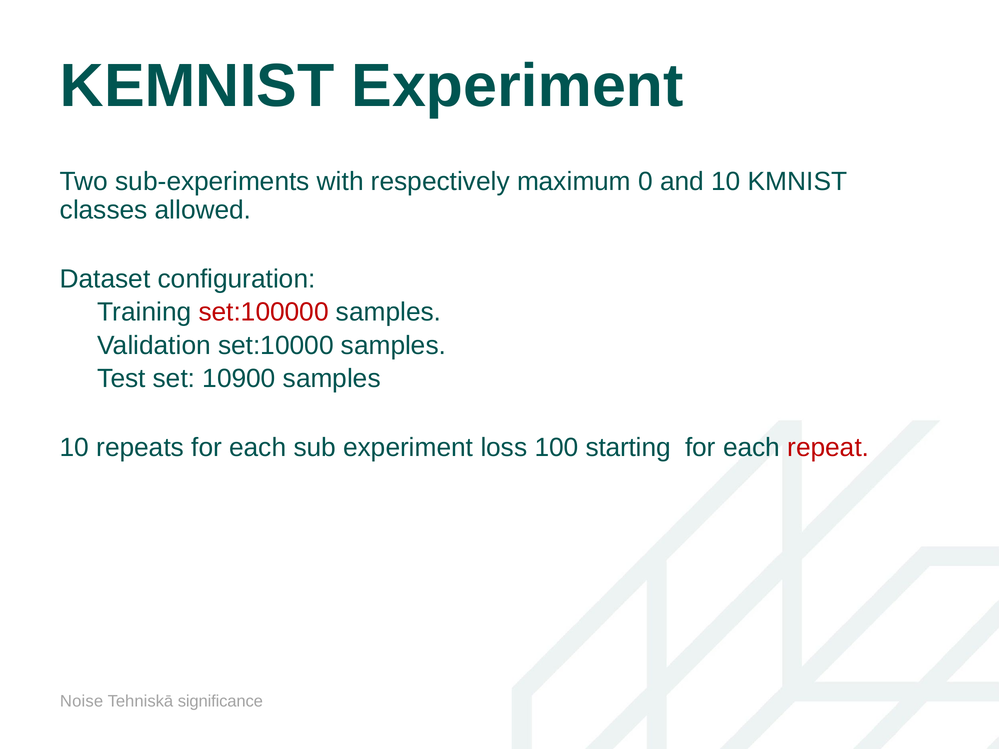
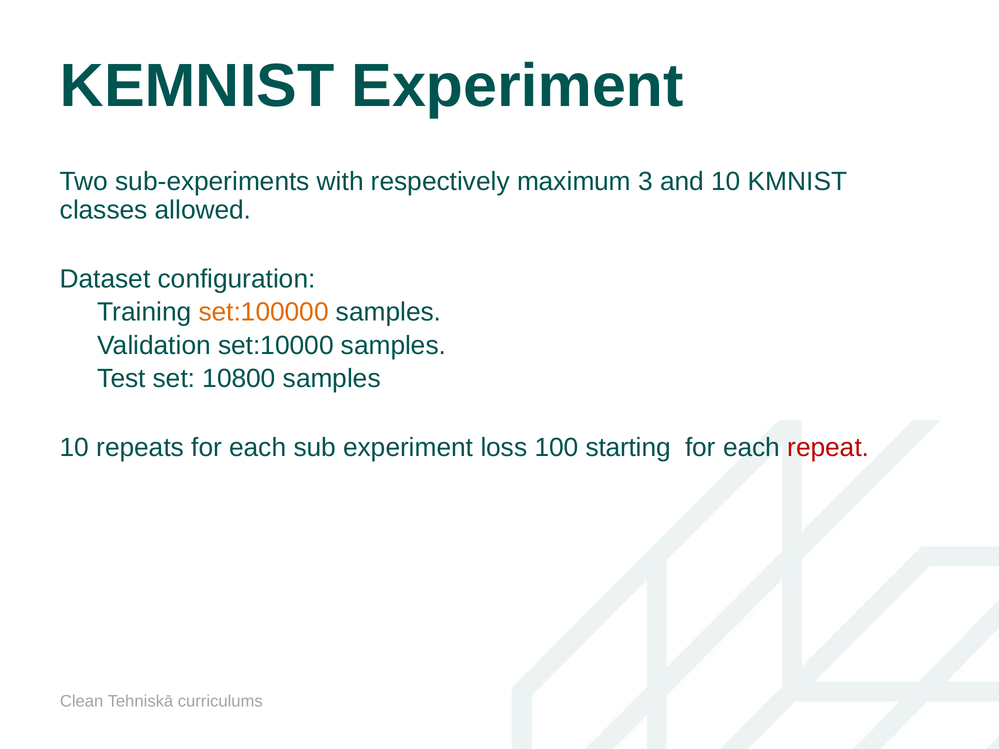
0: 0 -> 3
set:100000 colour: red -> orange
10900: 10900 -> 10800
Noise: Noise -> Clean
significance: significance -> curriculums
